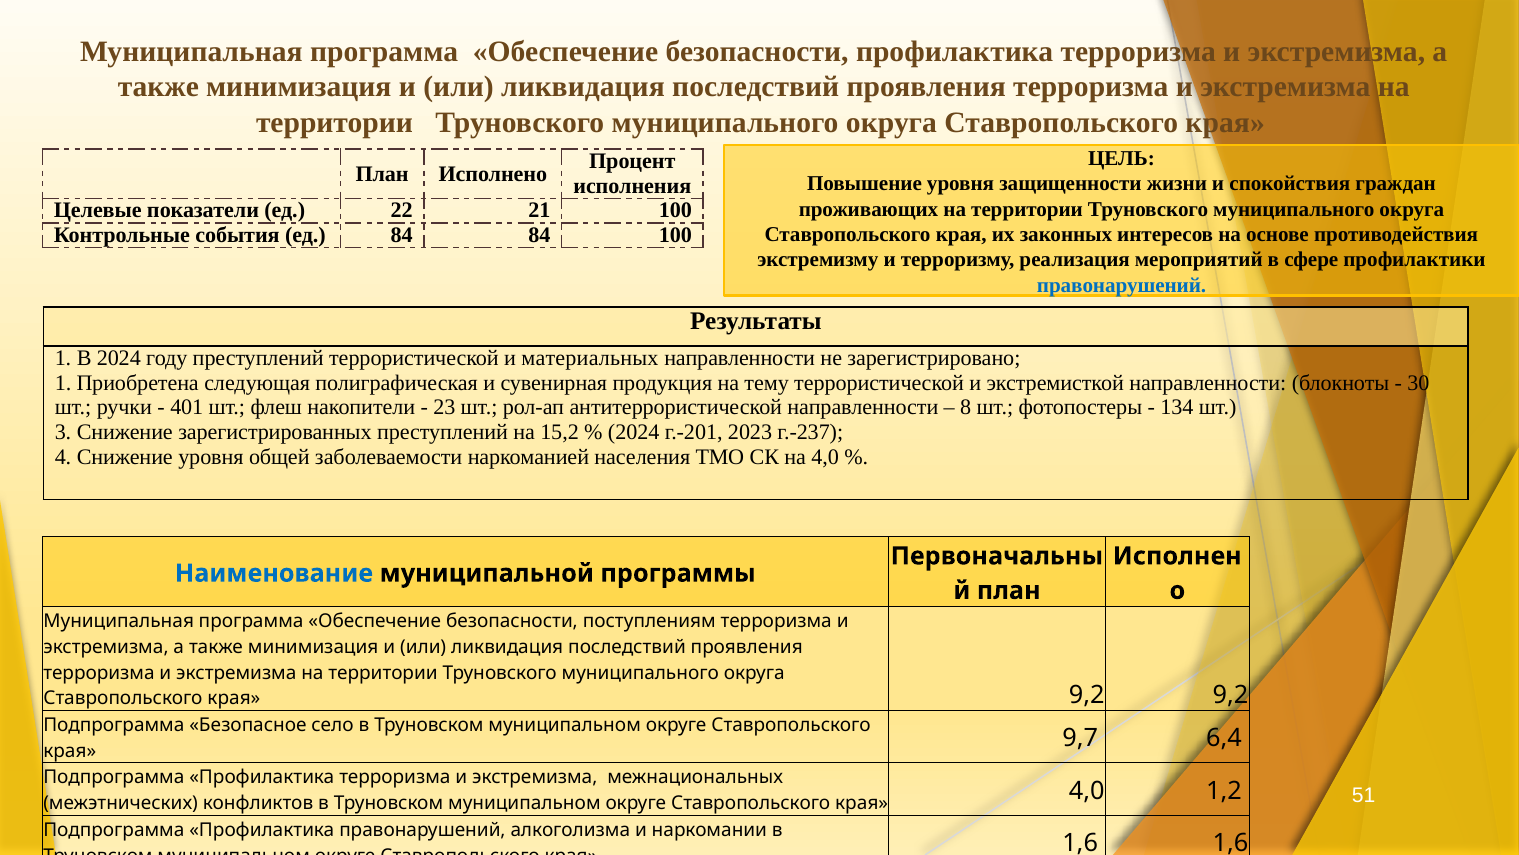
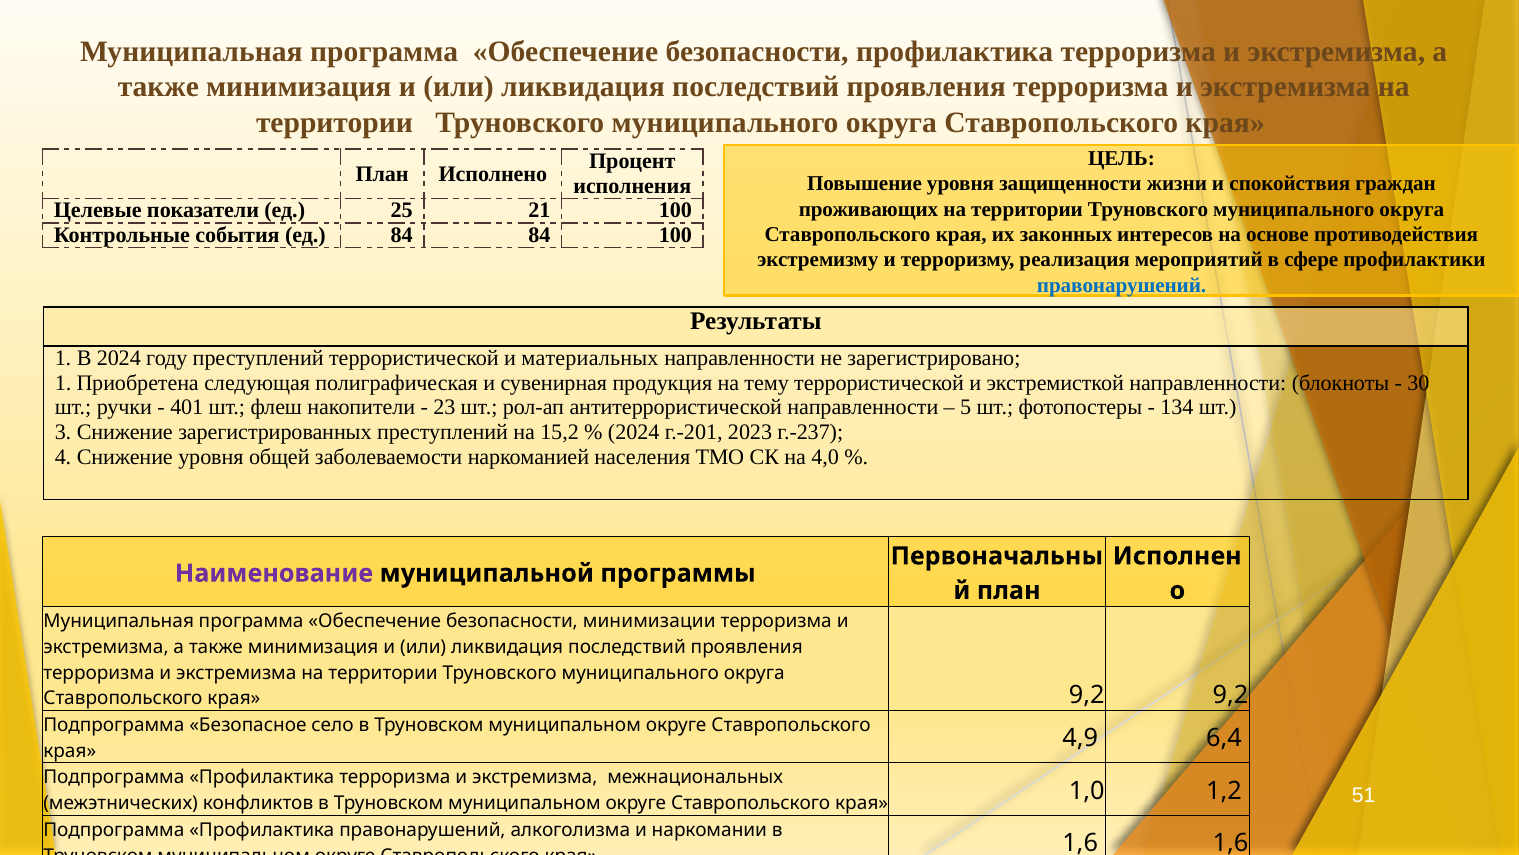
22: 22 -> 25
8: 8 -> 5
Наименование colour: blue -> purple
поступлениям: поступлениям -> минимизации
9,7: 9,7 -> 4,9
края 4,0: 4,0 -> 1,0
